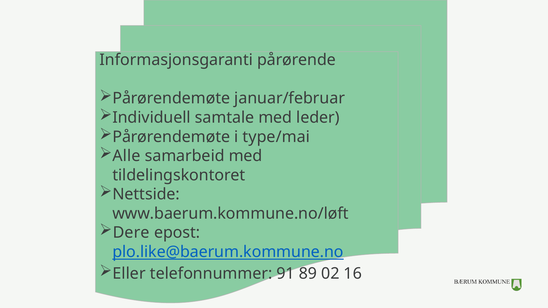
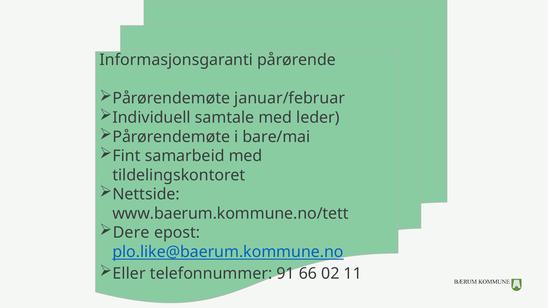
type/mai: type/mai -> bare/mai
Alle: Alle -> Fint
www.baerum.kommune.no/løft: www.baerum.kommune.no/løft -> www.baerum.kommune.no/tett
89: 89 -> 66
16: 16 -> 11
